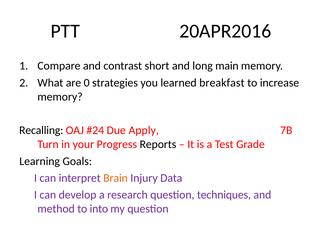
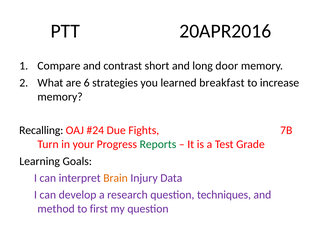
main: main -> door
0: 0 -> 6
Apply: Apply -> Fights
Reports colour: black -> green
into: into -> first
